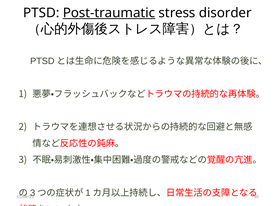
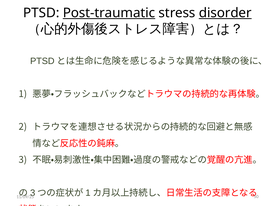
disorder underline: none -> present
